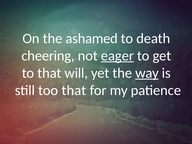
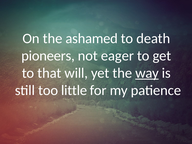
cheering: cheering -> pioneers
eager underline: present -> none
too that: that -> little
